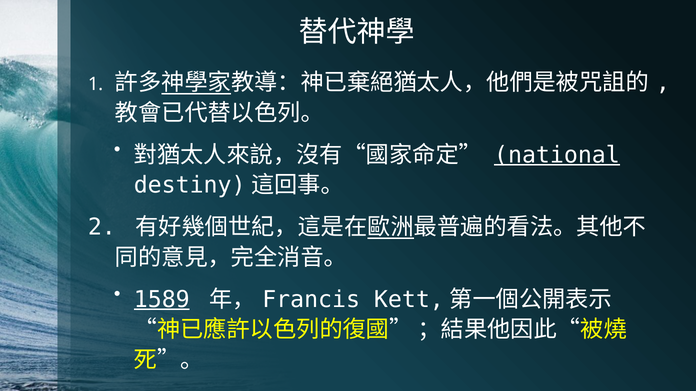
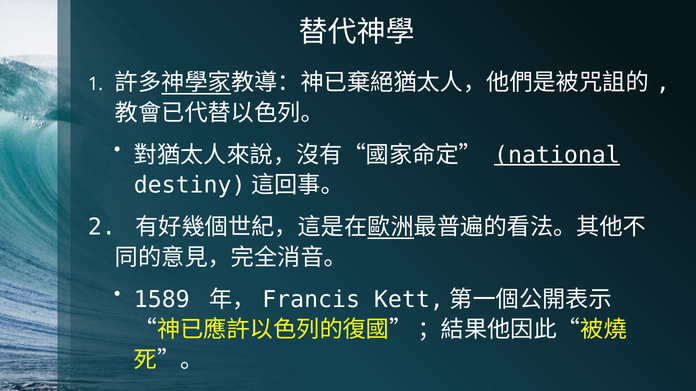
1589 underline: present -> none
